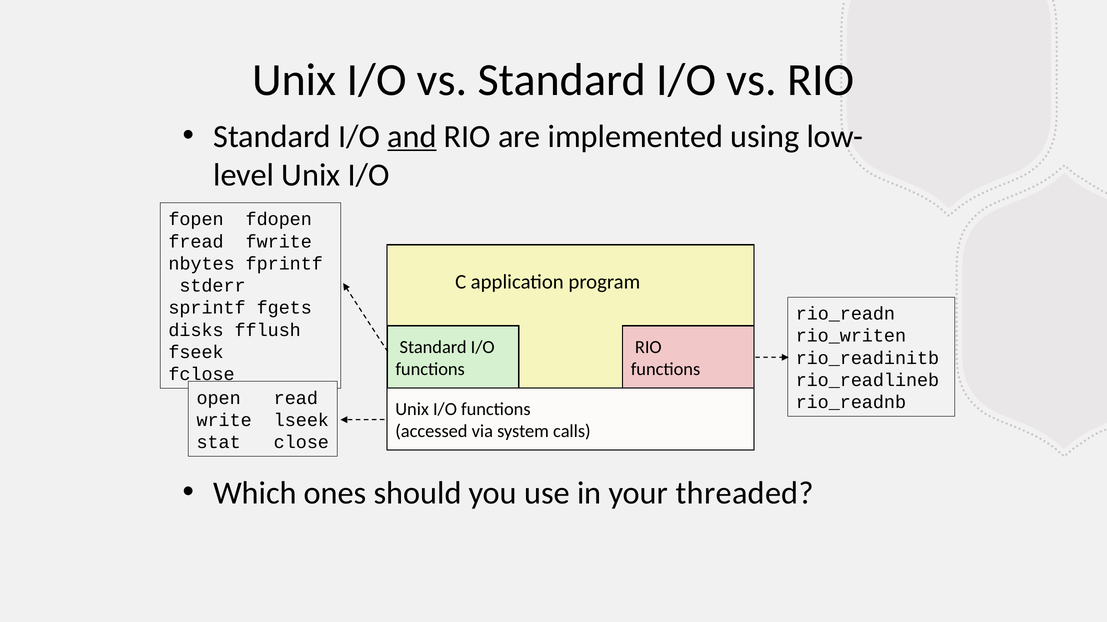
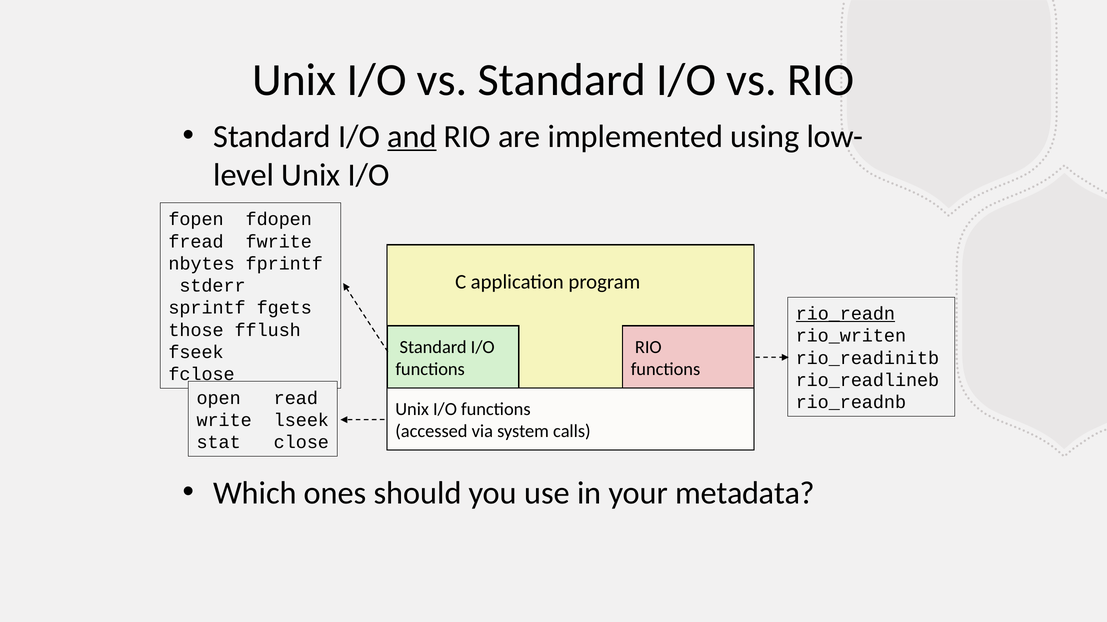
rio_readn underline: none -> present
disks: disks -> those
threaded: threaded -> metadata
